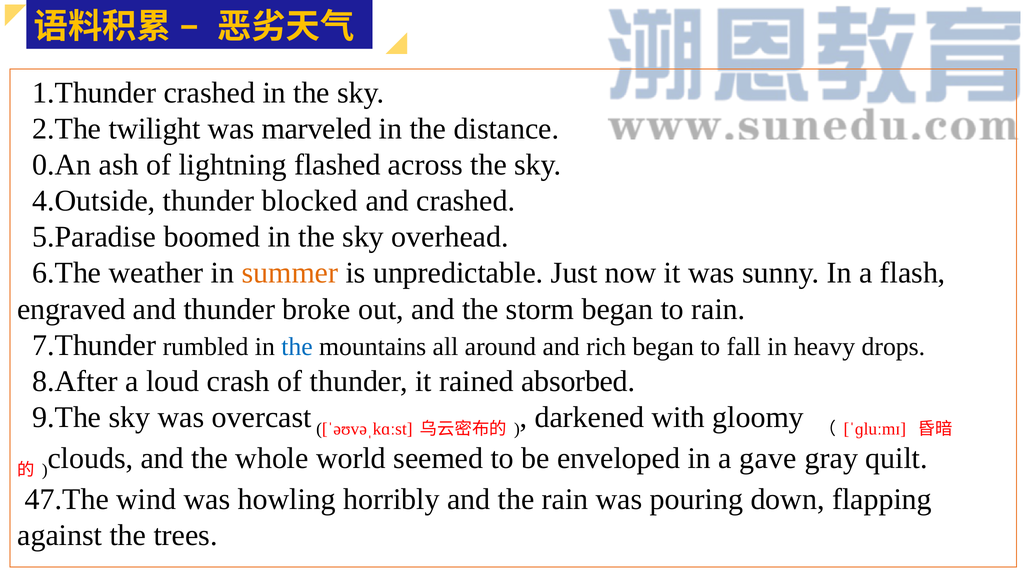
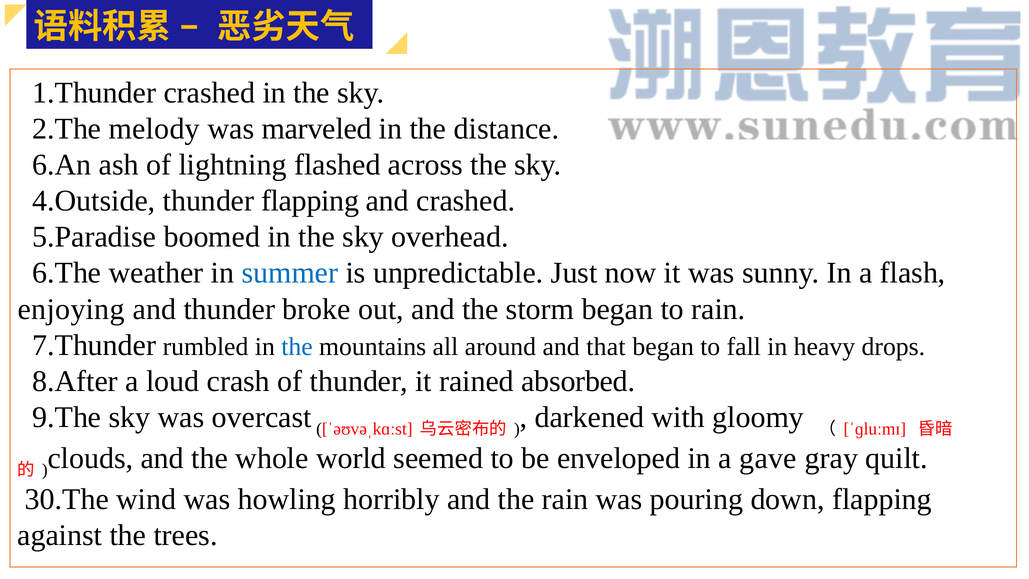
twilight: twilight -> melody
0.An: 0.An -> 6.An
thunder blocked: blocked -> flapping
summer colour: orange -> blue
engraved: engraved -> enjoying
rich: rich -> that
47.The: 47.The -> 30.The
